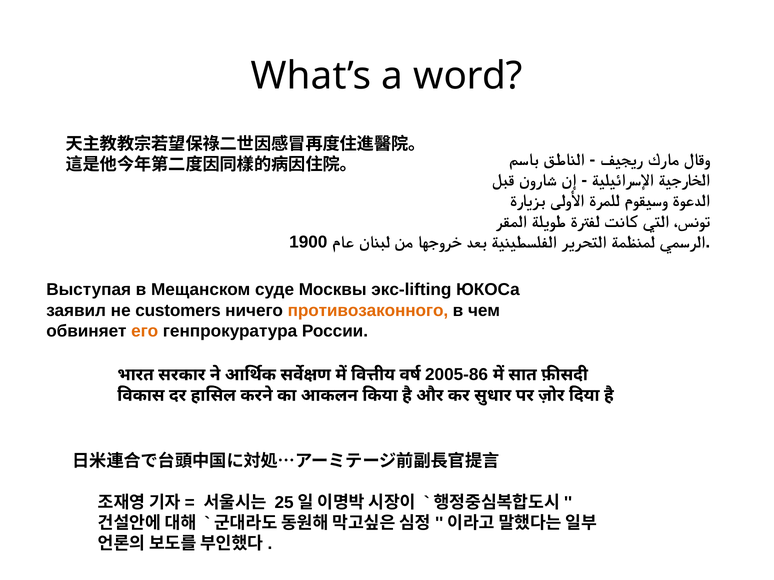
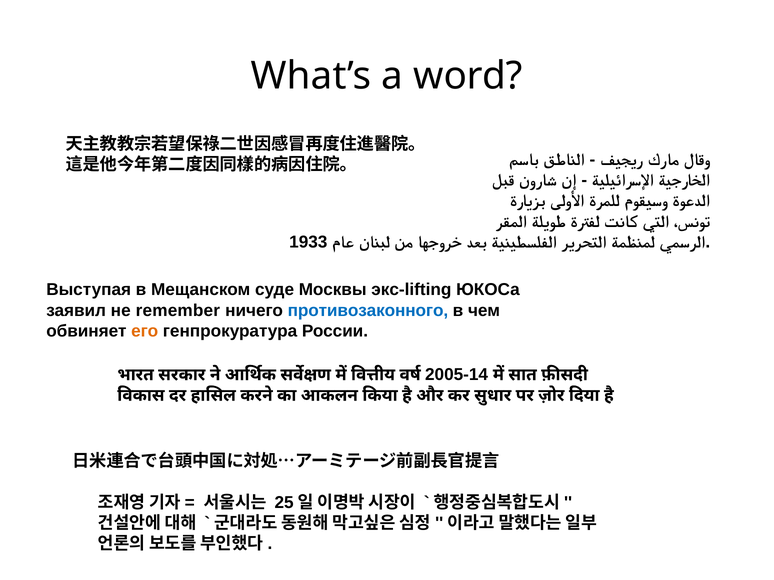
1900: 1900 -> 1933
customers: customers -> remember
противозаконного colour: orange -> blue
2005-86: 2005-86 -> 2005-14
